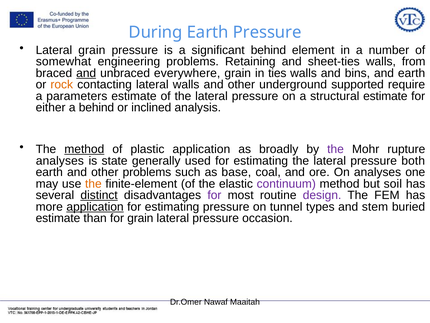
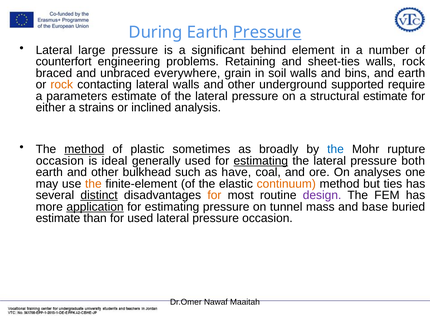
Pressure at (267, 32) underline: none -> present
Lateral grain: grain -> large
somewhat: somewhat -> counterfort
walls from: from -> rock
and at (86, 73) underline: present -> none
ties: ties -> soil
a behind: behind -> strains
plastic application: application -> sometimes
the at (336, 149) colour: purple -> blue
analyses at (60, 161): analyses -> occasion
state: state -> ideal
estimating at (261, 161) underline: none -> present
other problems: problems -> bulkhead
base: base -> have
continuum colour: purple -> orange
soil: soil -> ties
for at (214, 195) colour: purple -> orange
types: types -> mass
stem: stem -> base
for grain: grain -> used
